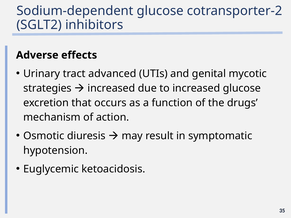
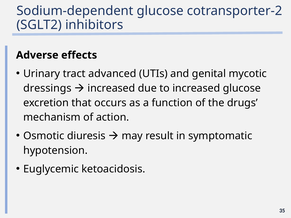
strategies: strategies -> dressings
